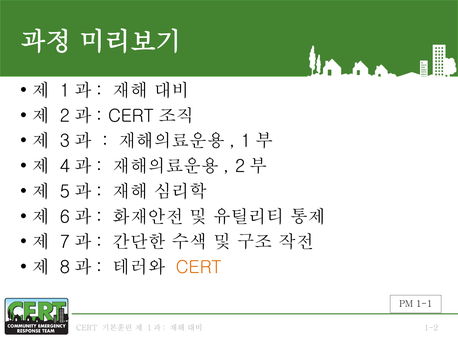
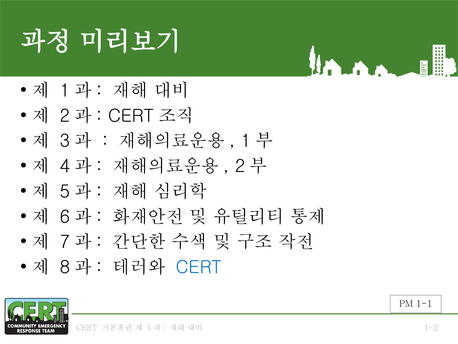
CERT at (199, 267) colour: orange -> blue
